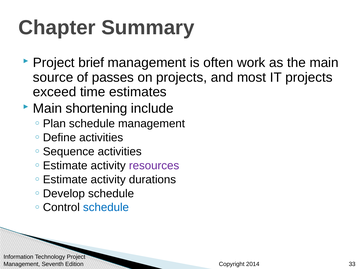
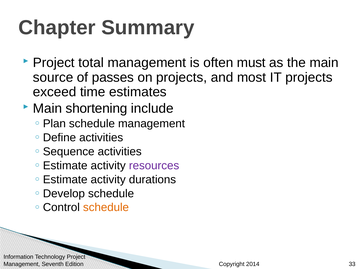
brief: brief -> total
work: work -> must
schedule at (106, 208) colour: blue -> orange
